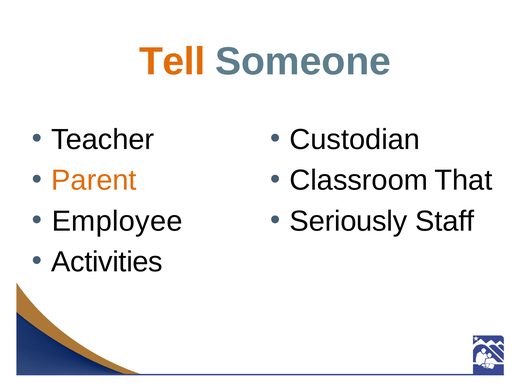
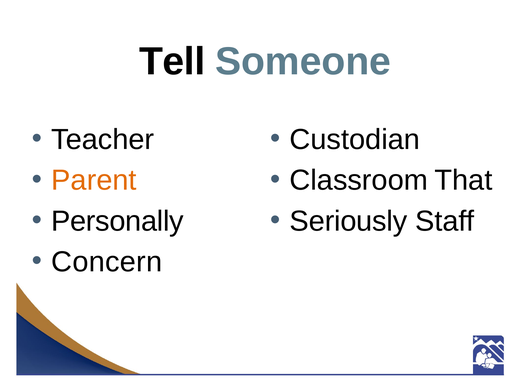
Tell colour: orange -> black
Employee: Employee -> Personally
Activities: Activities -> Concern
